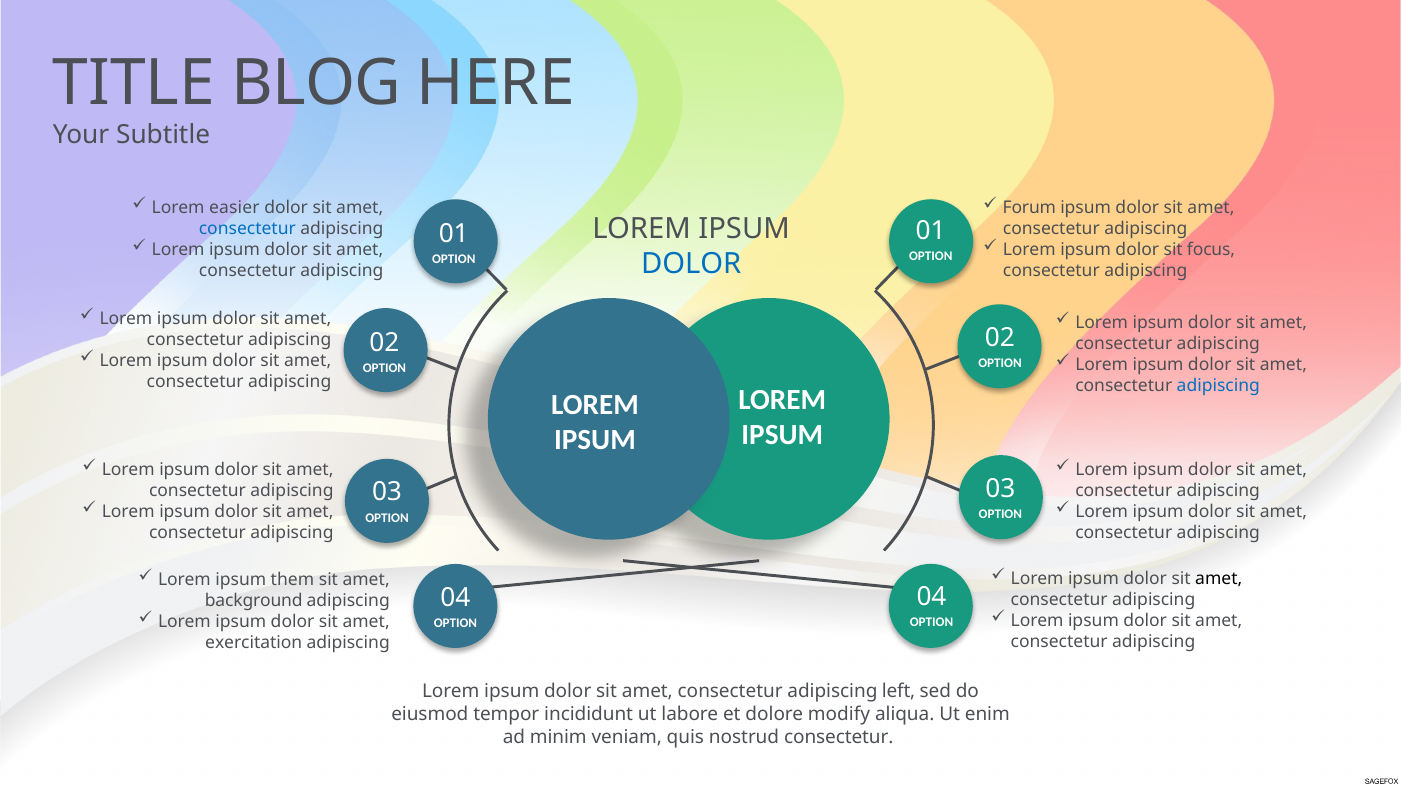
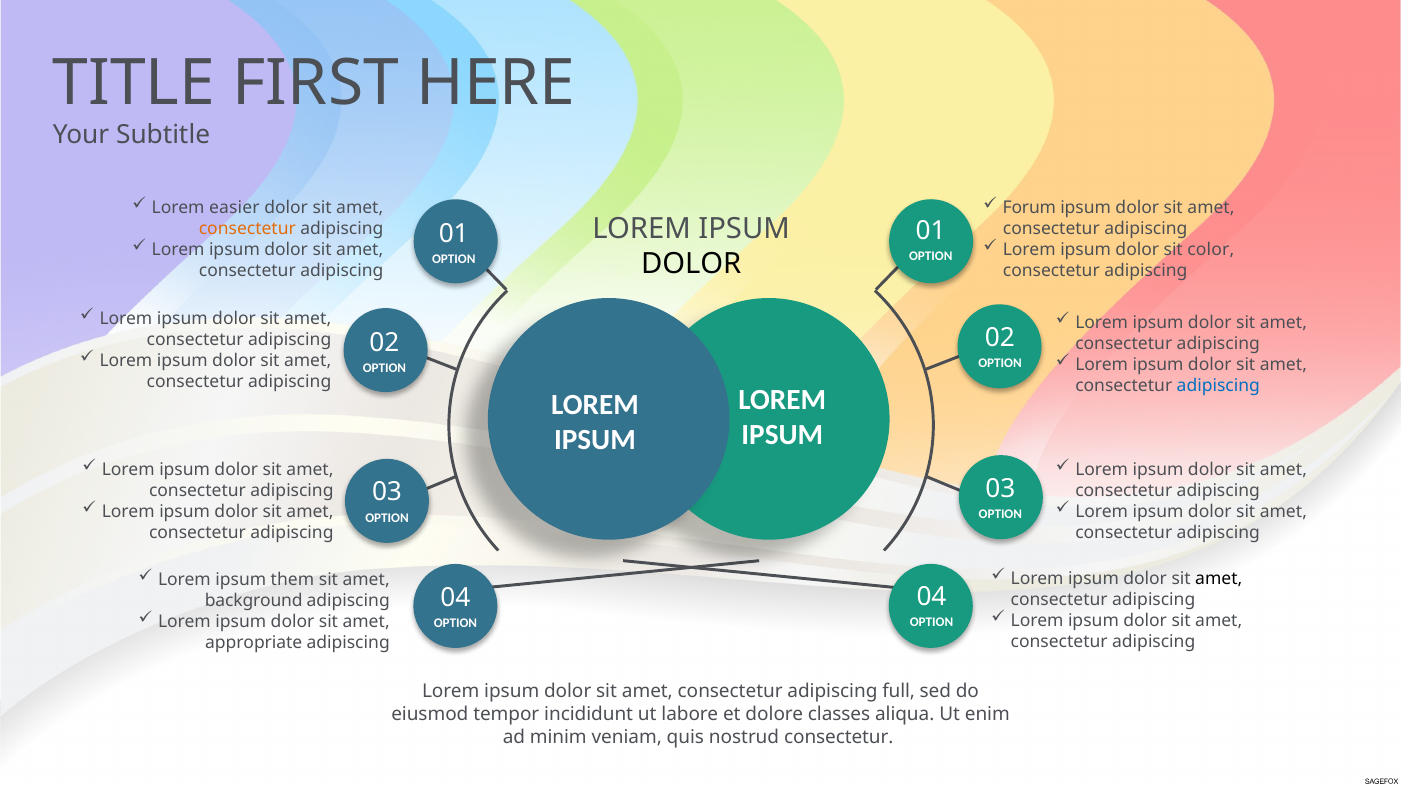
BLOG: BLOG -> FIRST
consectetur at (247, 229) colour: blue -> orange
focus: focus -> color
DOLOR at (691, 264) colour: blue -> black
exercitation: exercitation -> appropriate
left: left -> full
modify: modify -> classes
